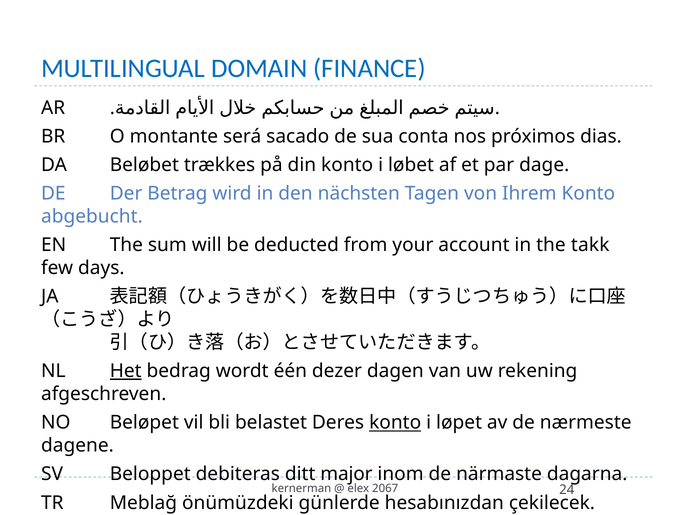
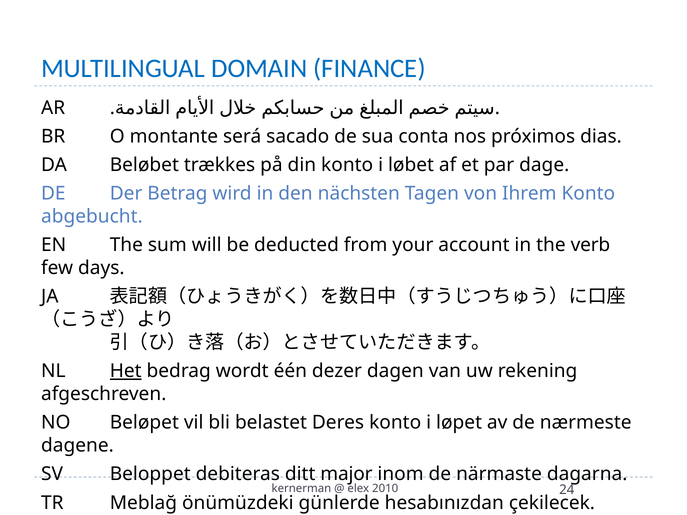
takk: takk -> verb
konto at (395, 423) underline: present -> none
2067: 2067 -> 2010
